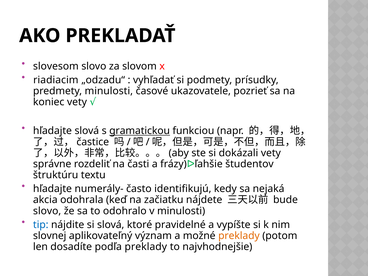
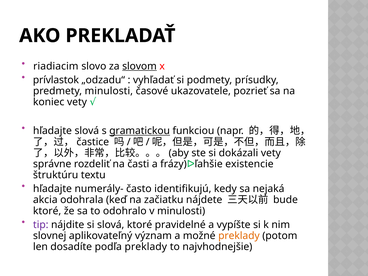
slovesom: slovesom -> riadiacim
slovom underline: none -> present
riadiacim: riadiacim -> prívlastok
študentov: študentov -> existencie
slovo at (47, 211): slovo -> ktoré
tip colour: blue -> purple
